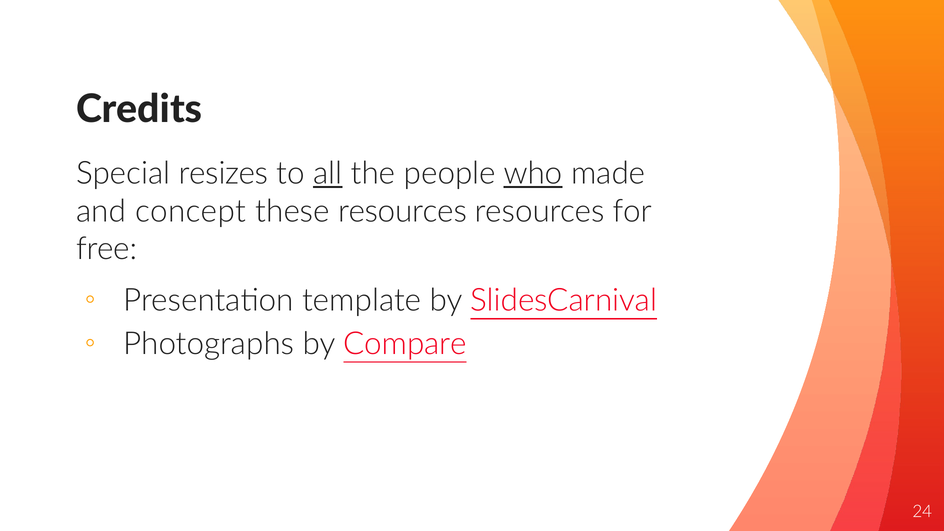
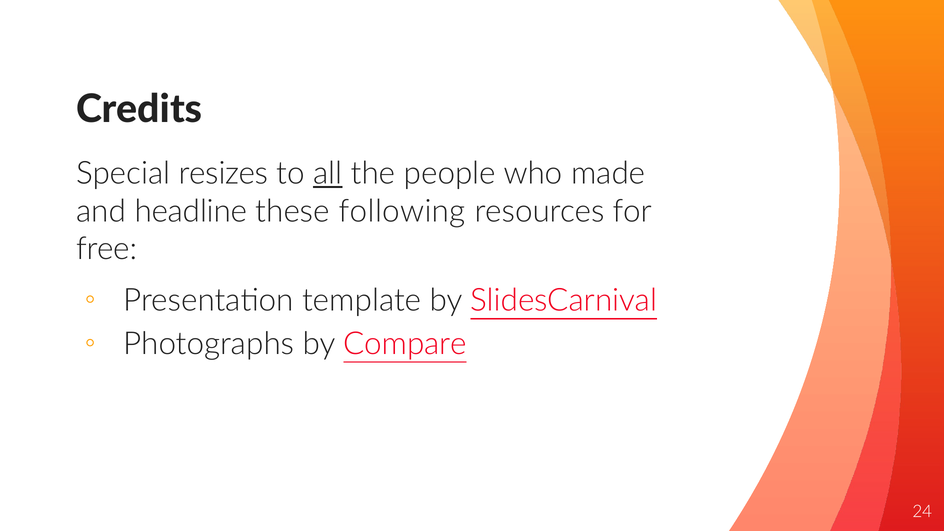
who underline: present -> none
concept: concept -> headline
these resources: resources -> following
